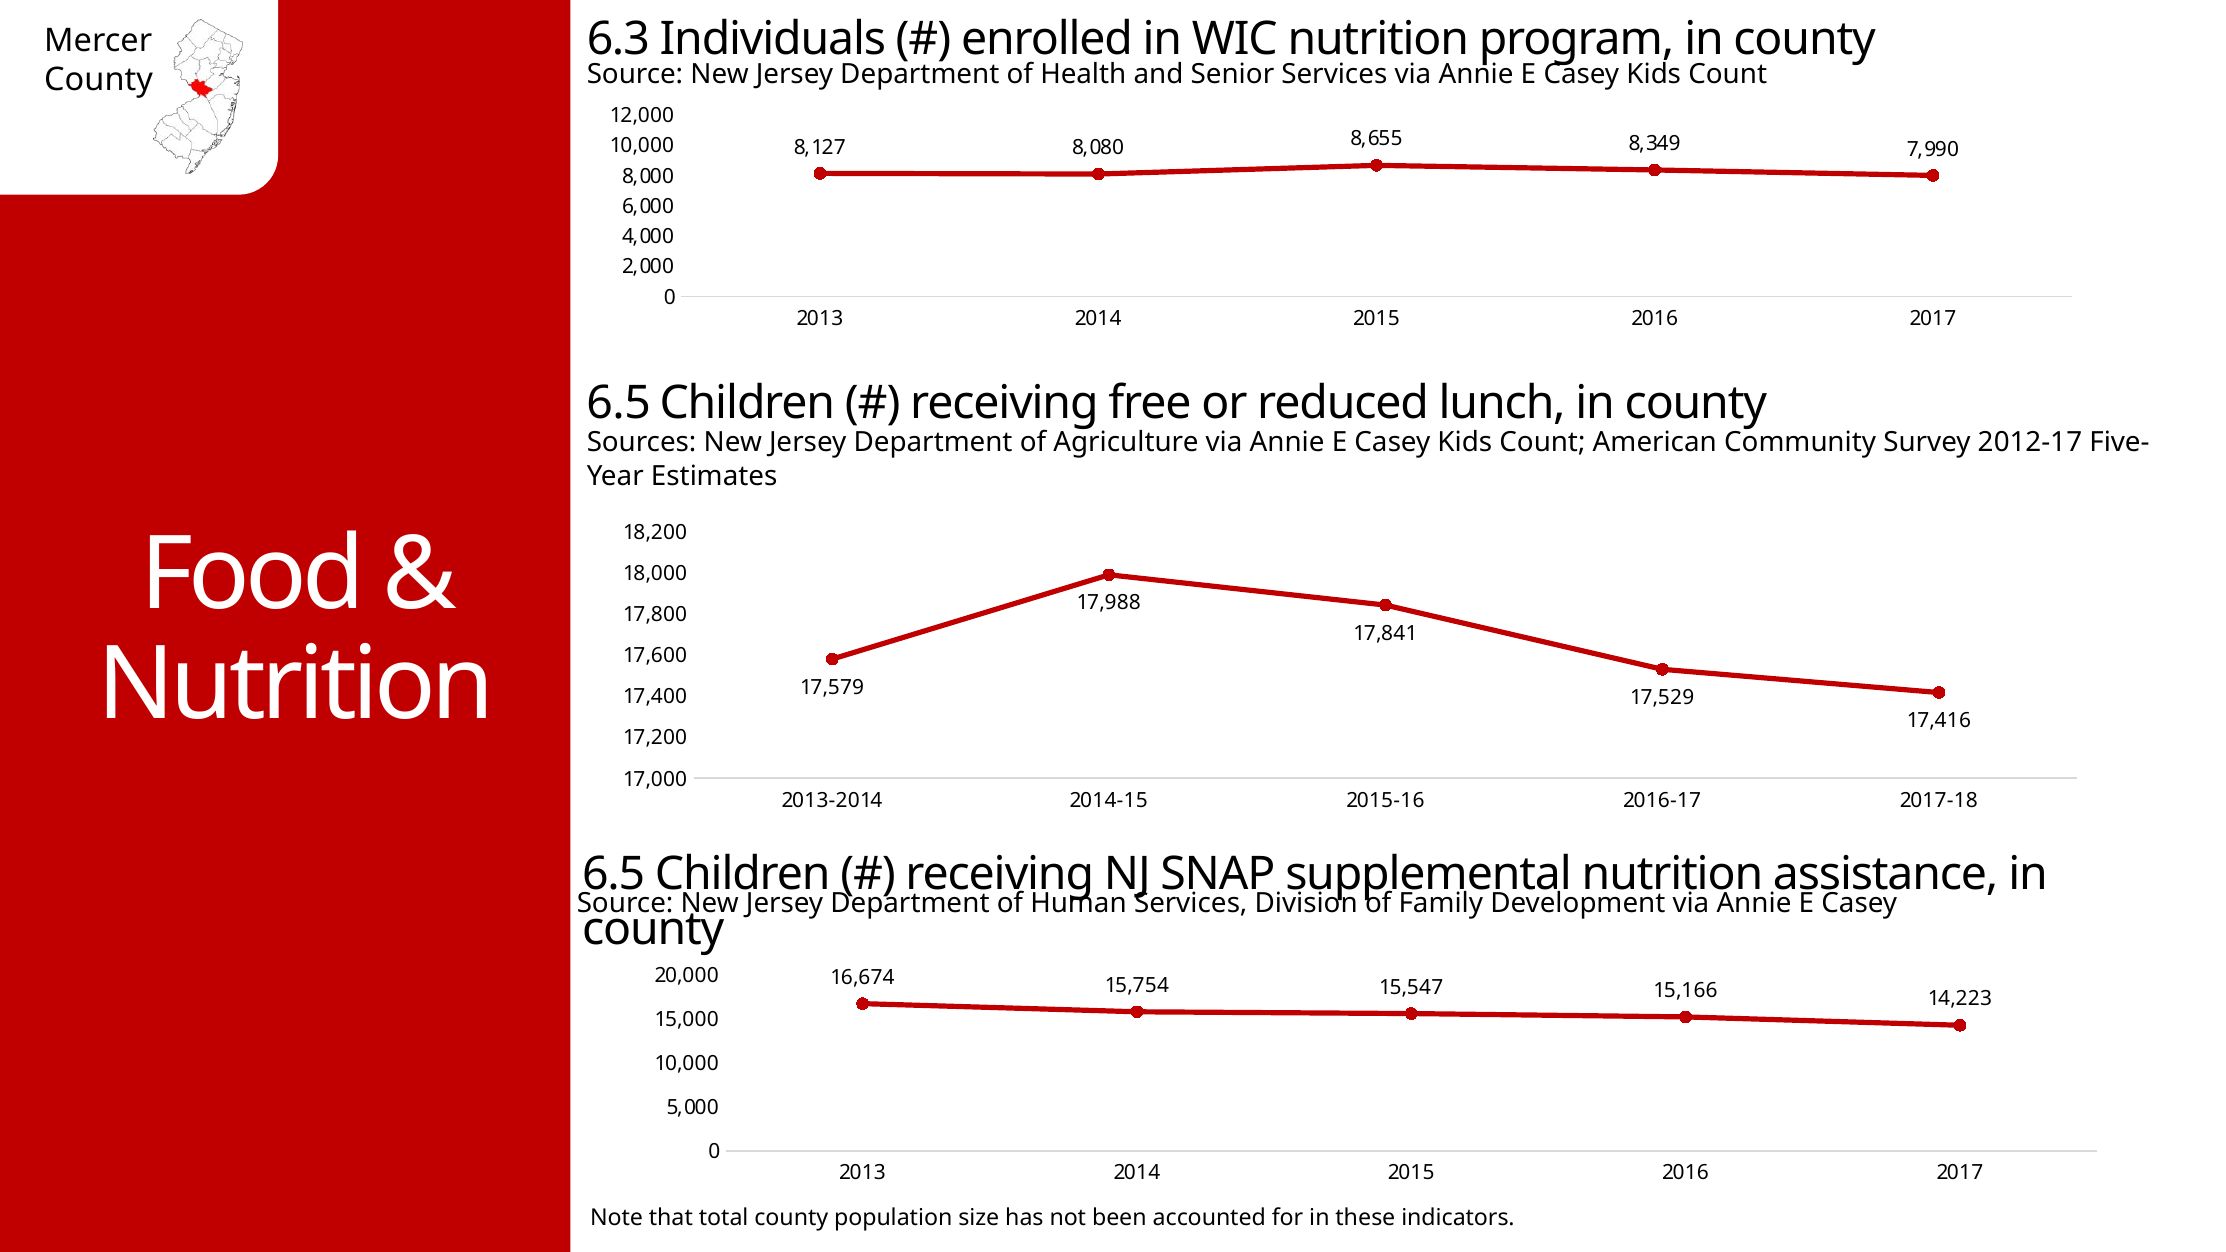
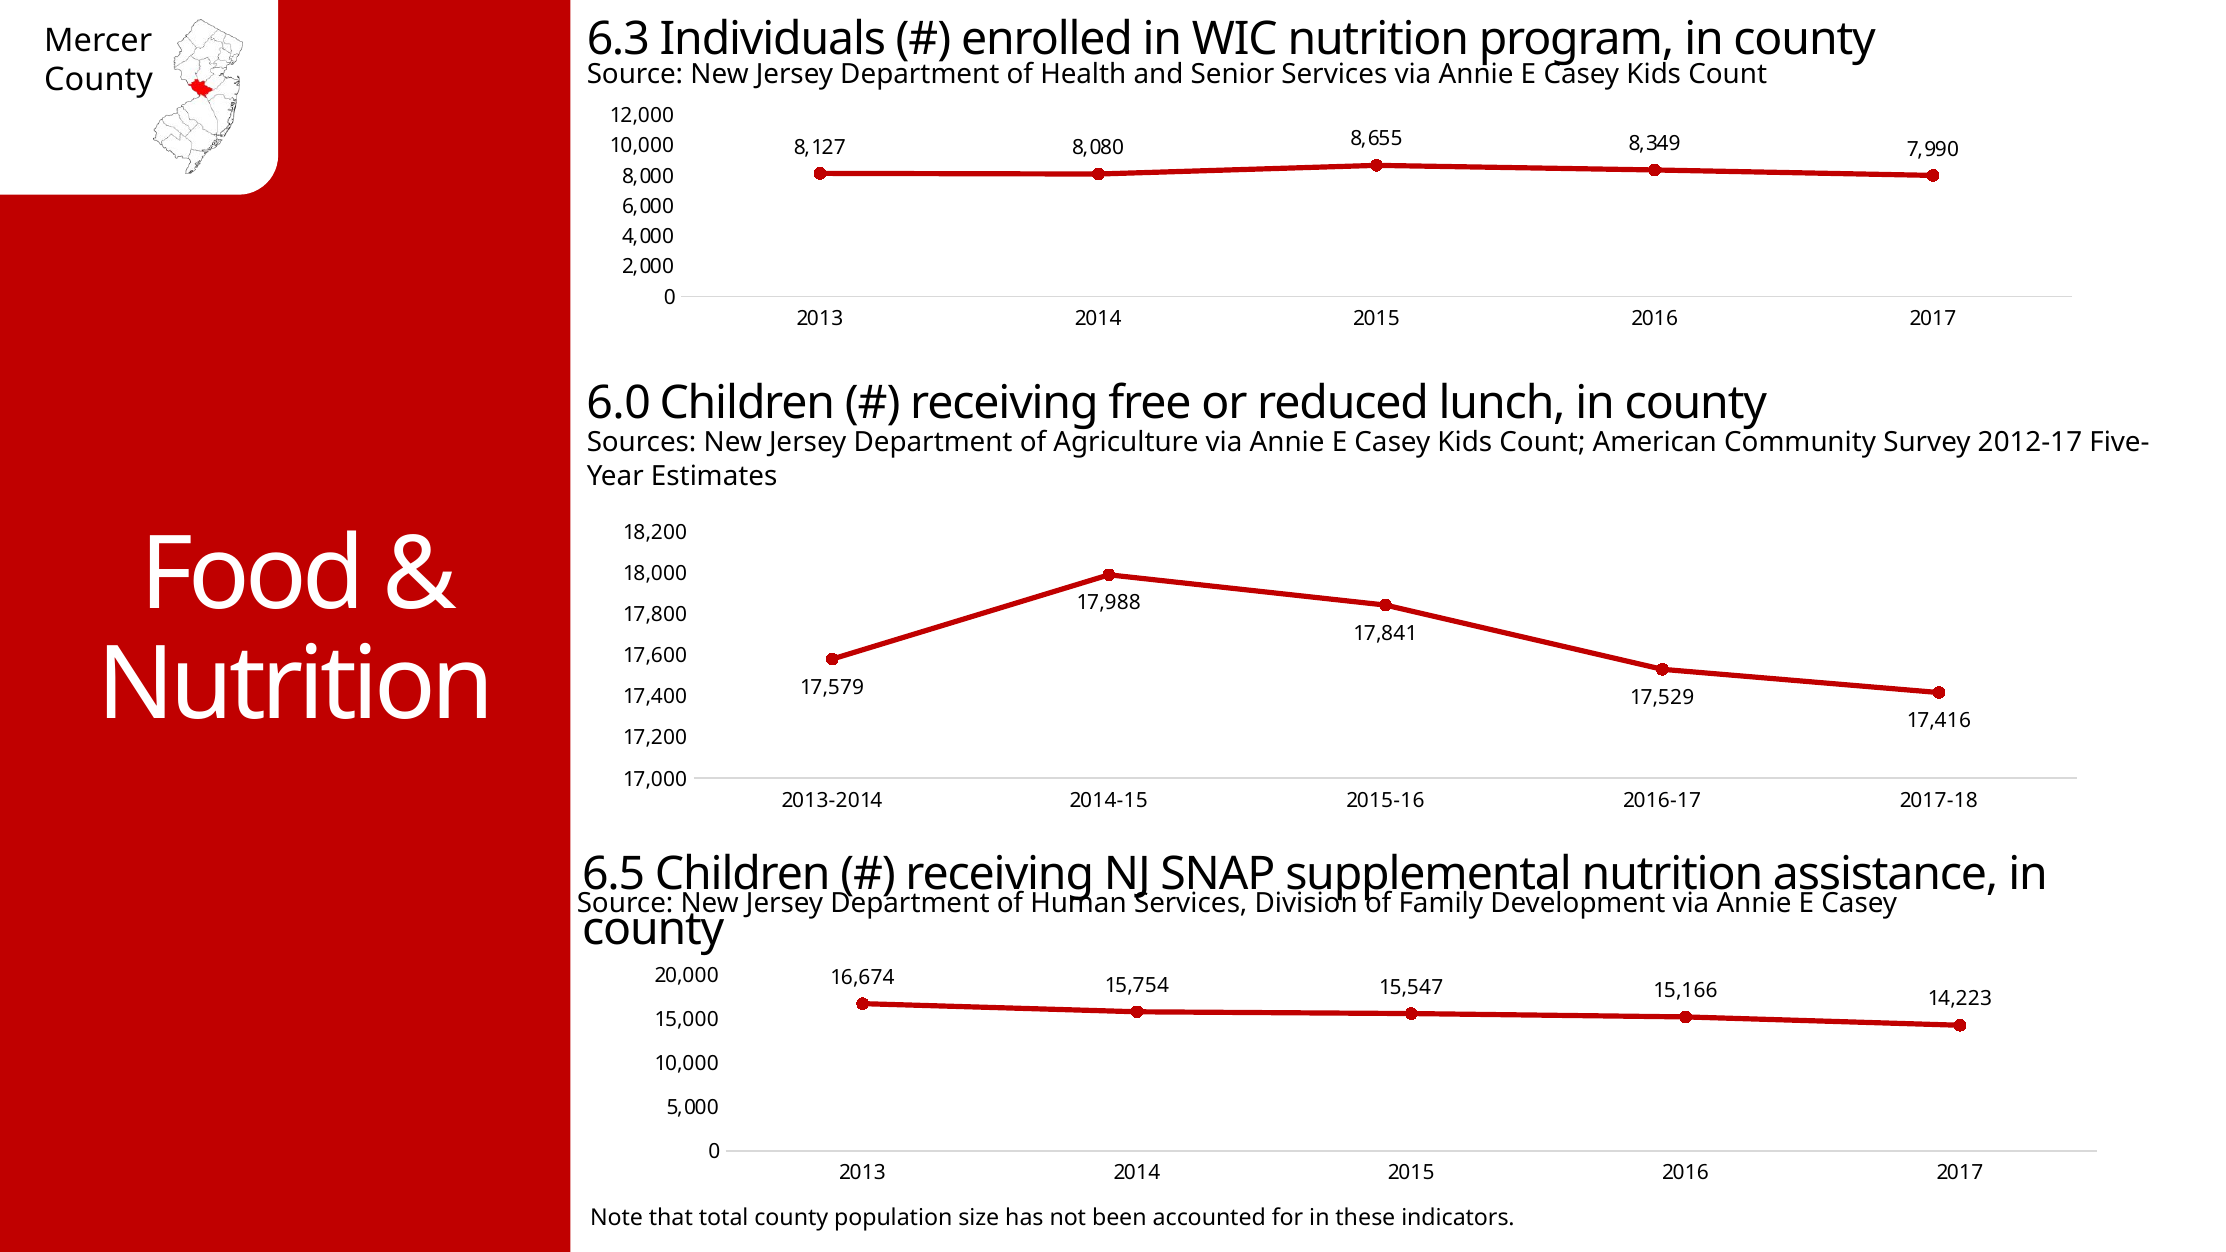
6.5 at (619, 404): 6.5 -> 6.0
